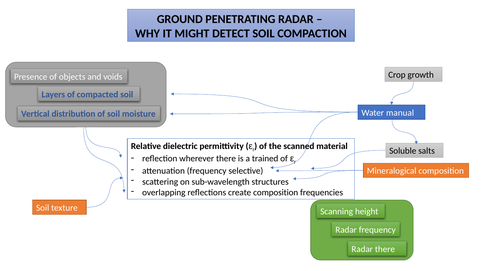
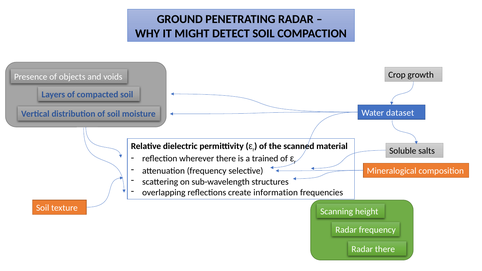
manual: manual -> dataset
create composition: composition -> information
